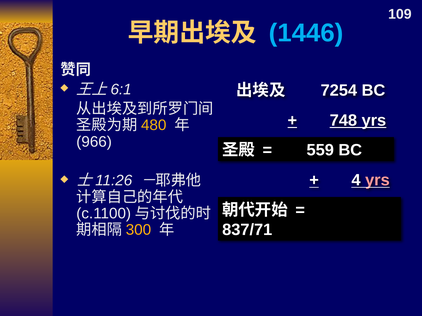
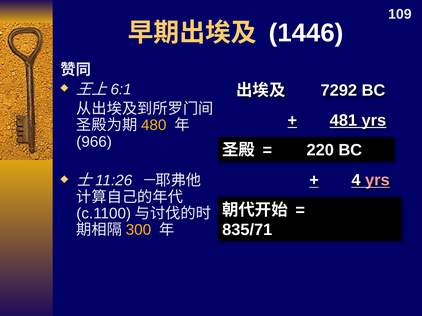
1446 colour: light blue -> white
7254: 7254 -> 7292
748: 748 -> 481
559: 559 -> 220
837/71: 837/71 -> 835/71
